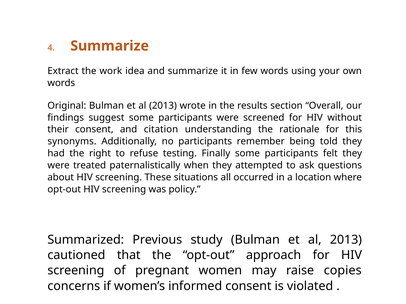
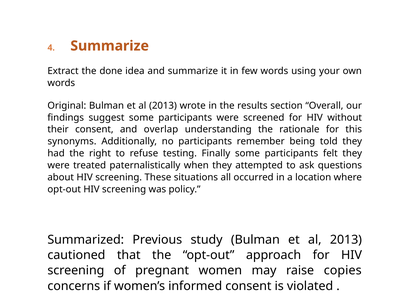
work: work -> done
citation: citation -> overlap
